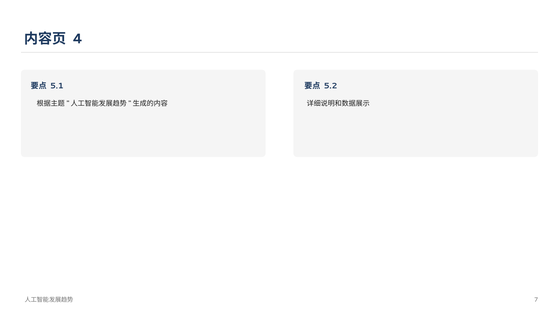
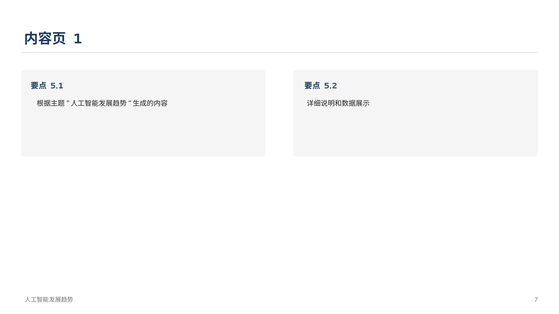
4: 4 -> 1
